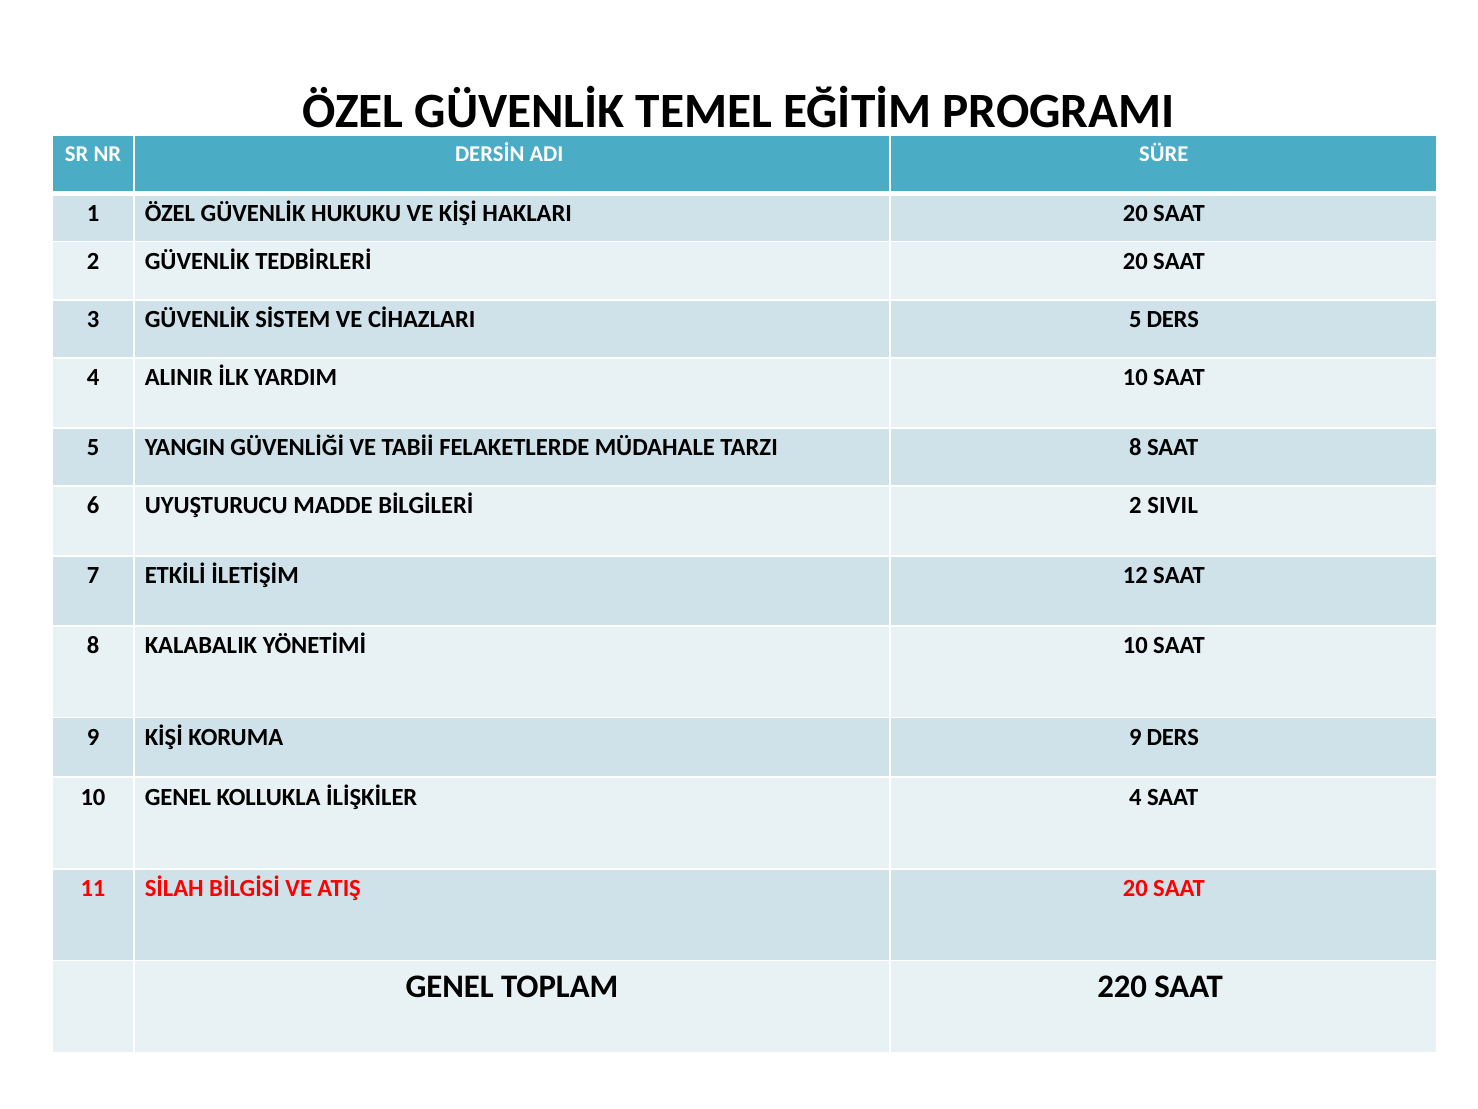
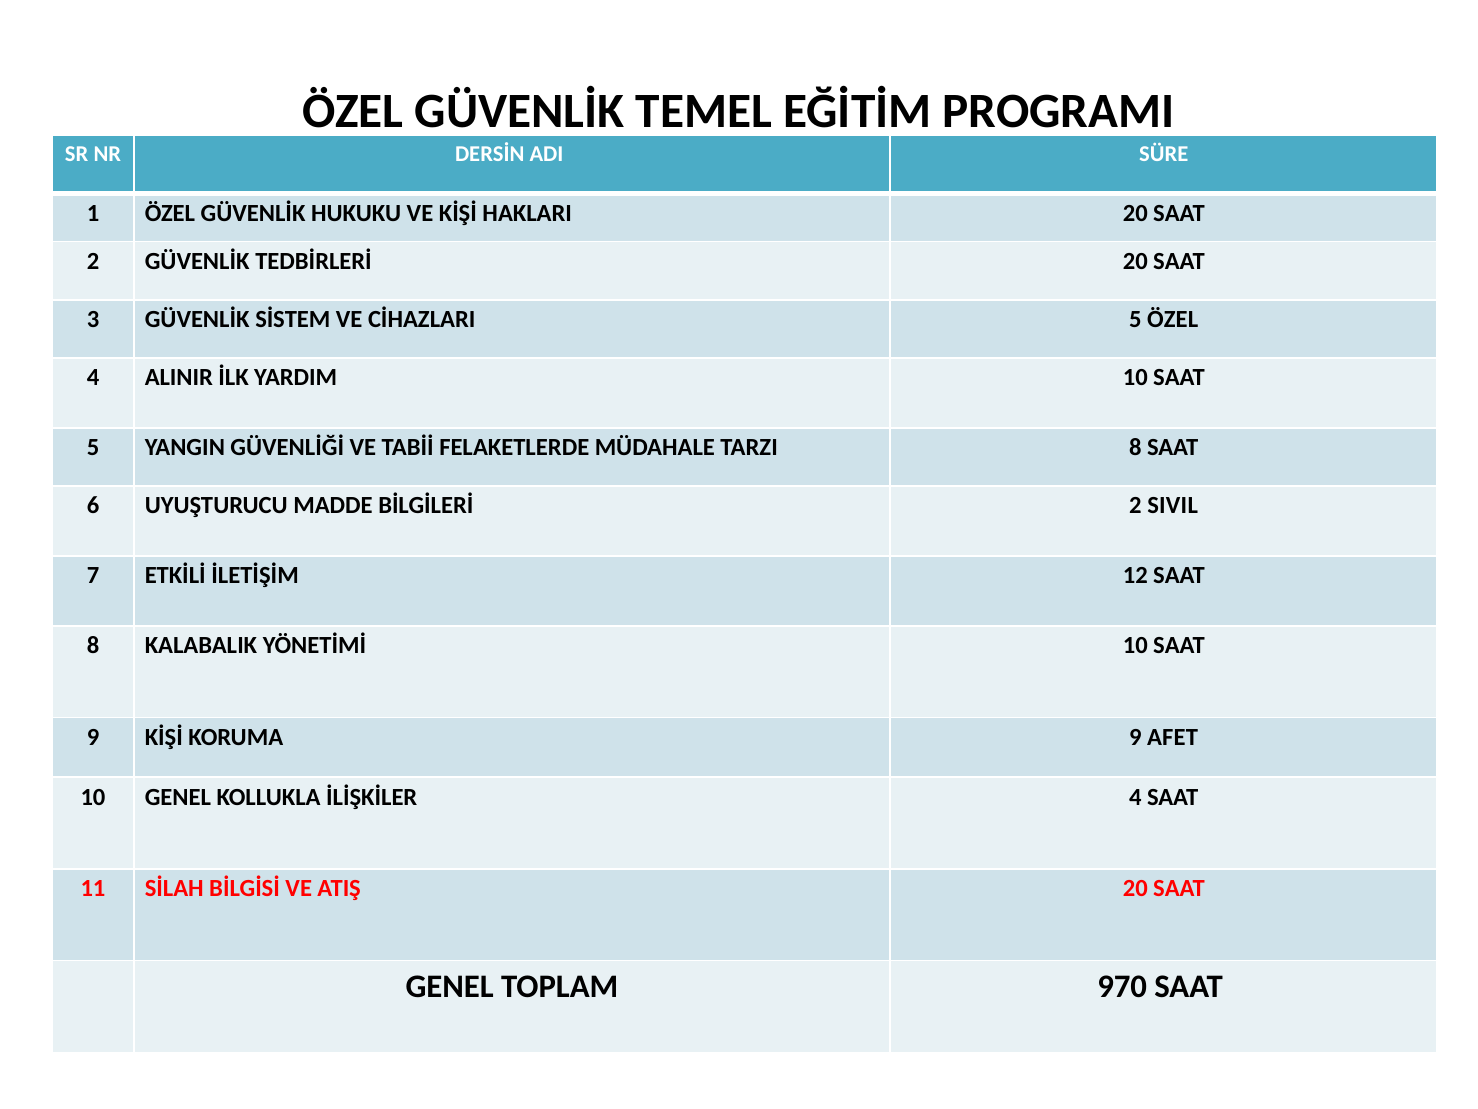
5 DERS: DERS -> ÖZEL
9 DERS: DERS -> AFET
220: 220 -> 970
